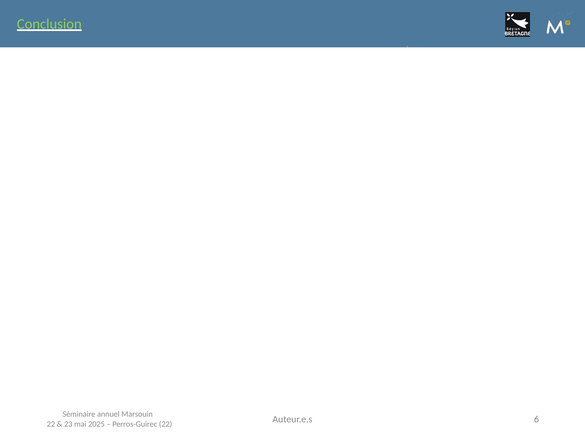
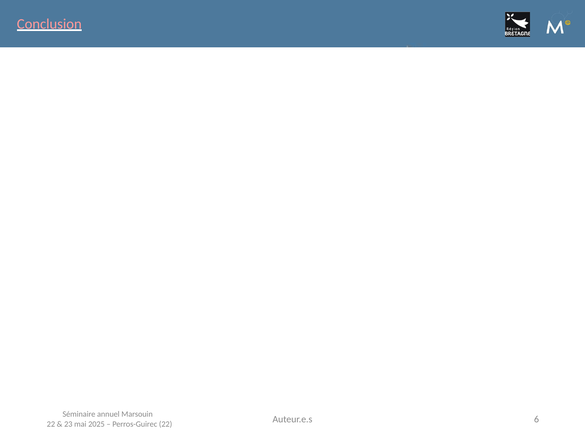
Conclusion colour: light green -> pink
